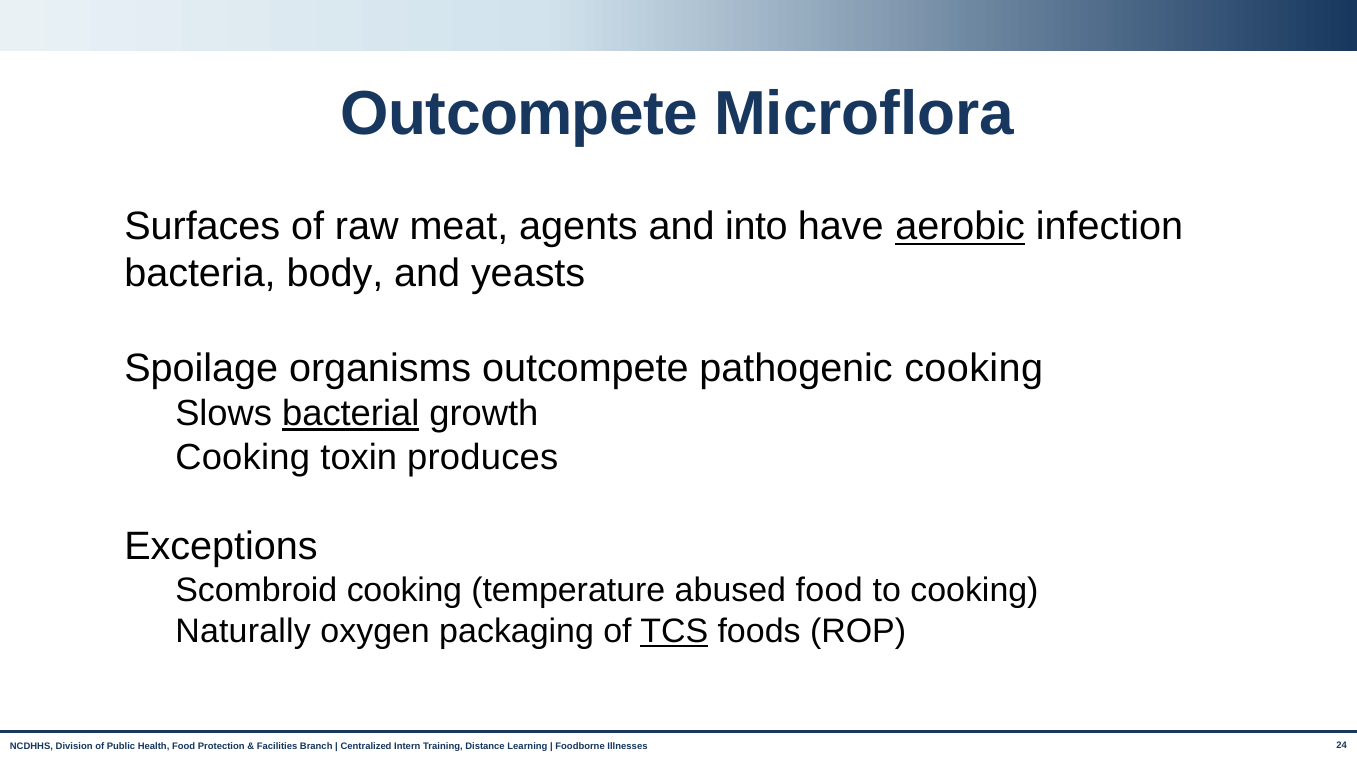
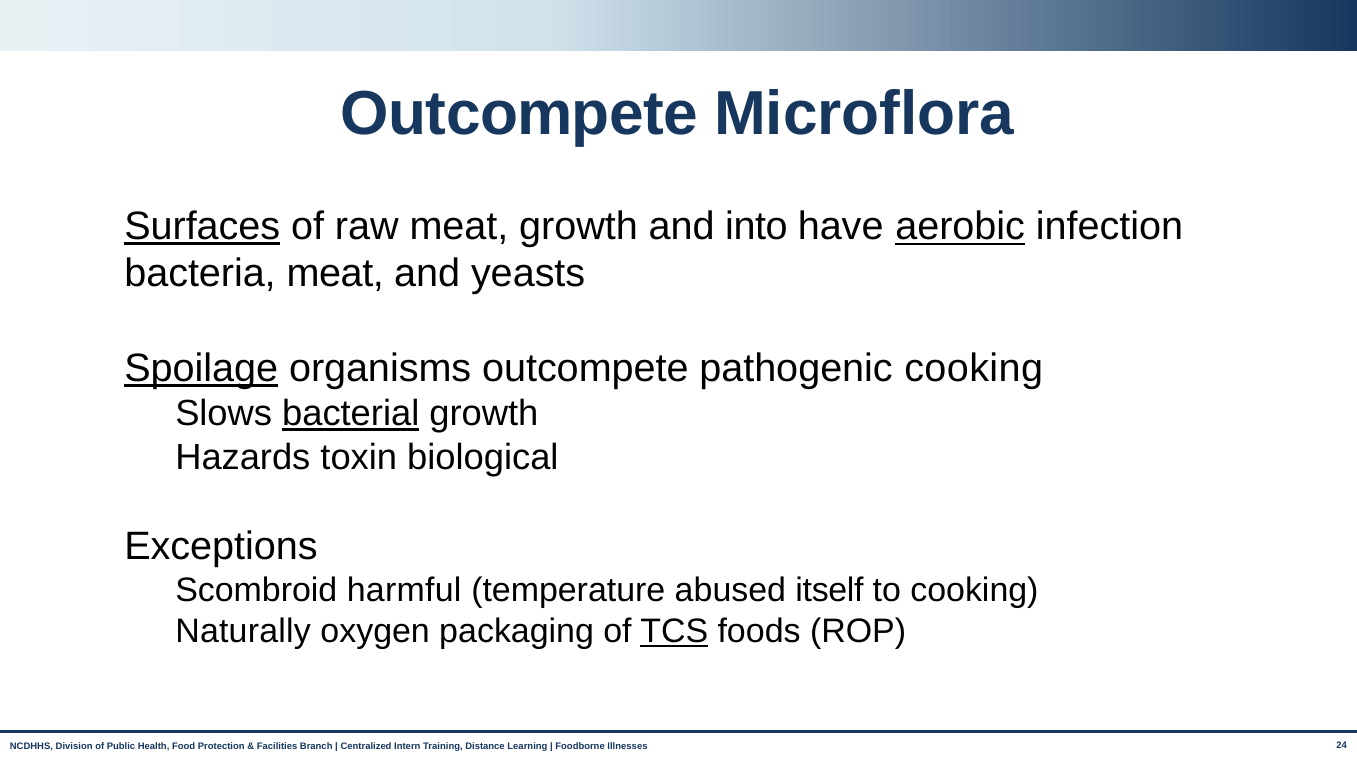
Surfaces underline: none -> present
meat agents: agents -> growth
bacteria body: body -> meat
Spoilage underline: none -> present
Cooking at (243, 458): Cooking -> Hazards
produces: produces -> biological
Scombroid cooking: cooking -> harmful
abused food: food -> itself
